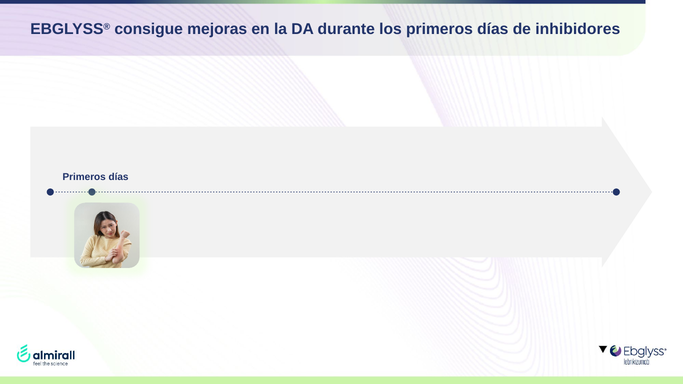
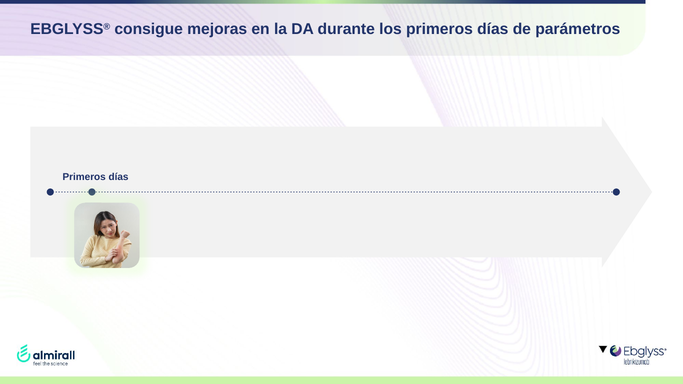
inhibidores: inhibidores -> parámetros
